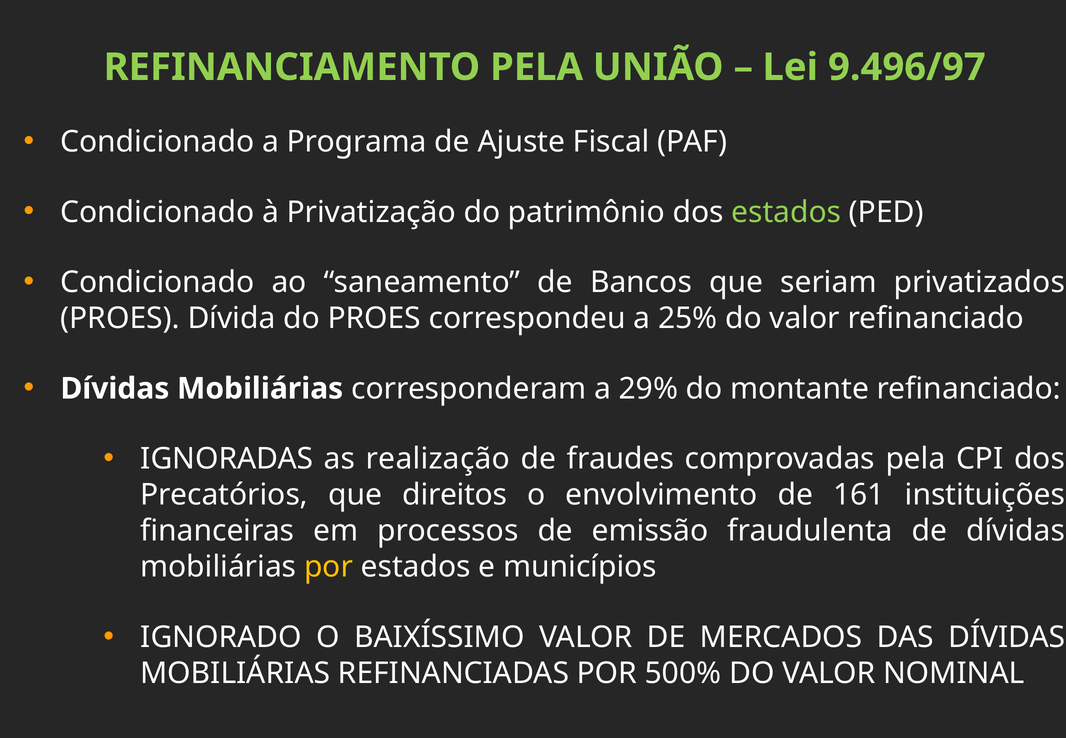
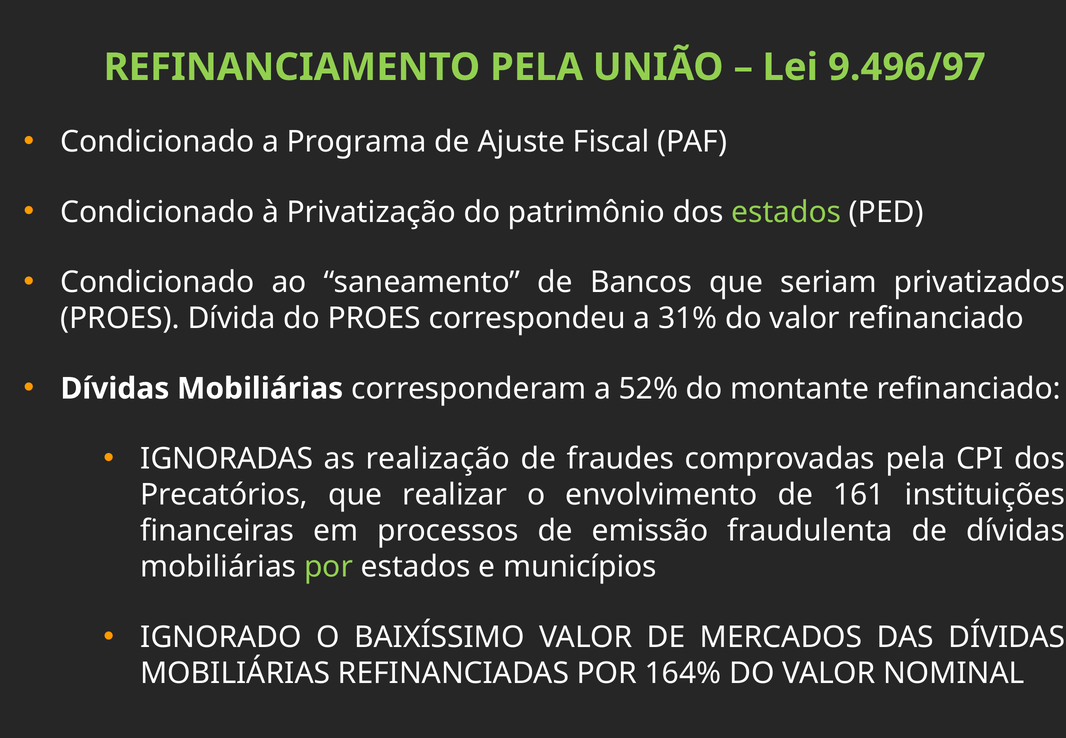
25%: 25% -> 31%
29%: 29% -> 52%
direitos: direitos -> realizar
por at (329, 567) colour: yellow -> light green
500%: 500% -> 164%
